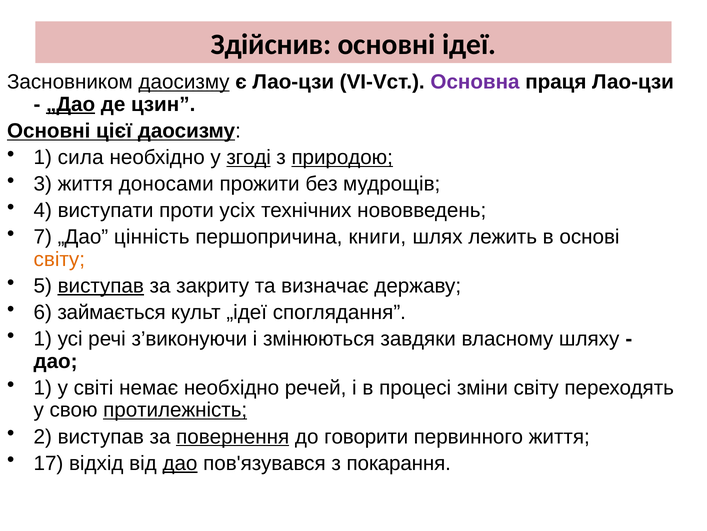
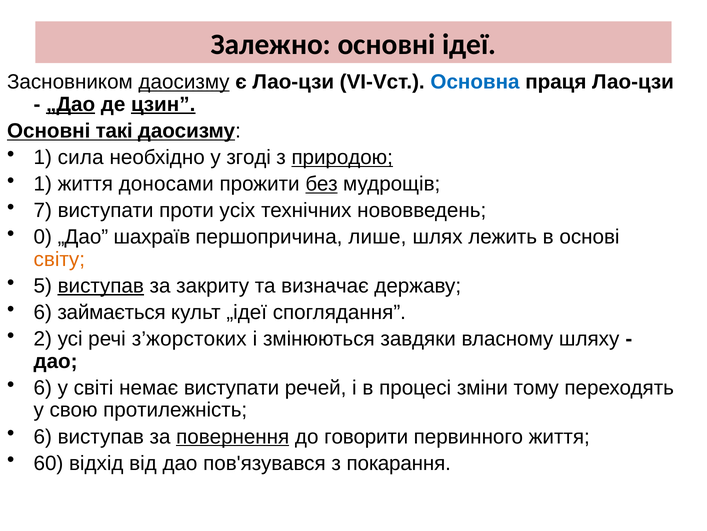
Здійснив: Здійснив -> Залежно
Основна colour: purple -> blue
цзин underline: none -> present
цієї: цієї -> такі
згоді underline: present -> none
3 at (43, 184): 3 -> 1
без underline: none -> present
4: 4 -> 7
7: 7 -> 0
цінність: цінність -> шахраїв
книги: книги -> лише
1 at (43, 339): 1 -> 2
з’виконуючи: з’виконуючи -> з’жорстоких
1 at (43, 387): 1 -> 6
немає необхідно: необхідно -> виступати
зміни світу: світу -> тому
протилежність underline: present -> none
2 at (43, 436): 2 -> 6
17: 17 -> 60
дао at (180, 463) underline: present -> none
